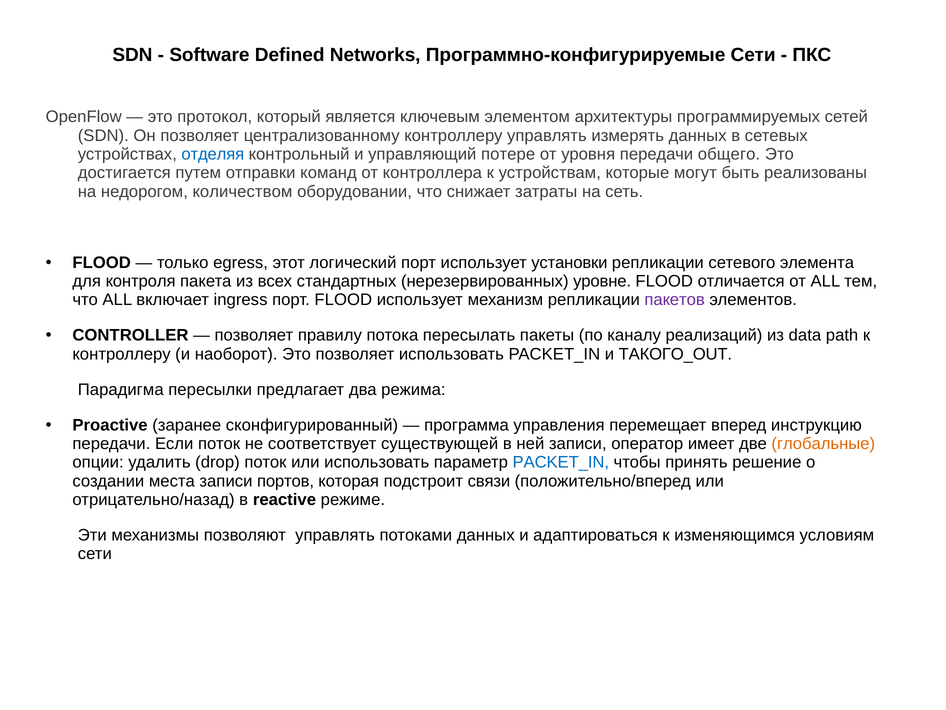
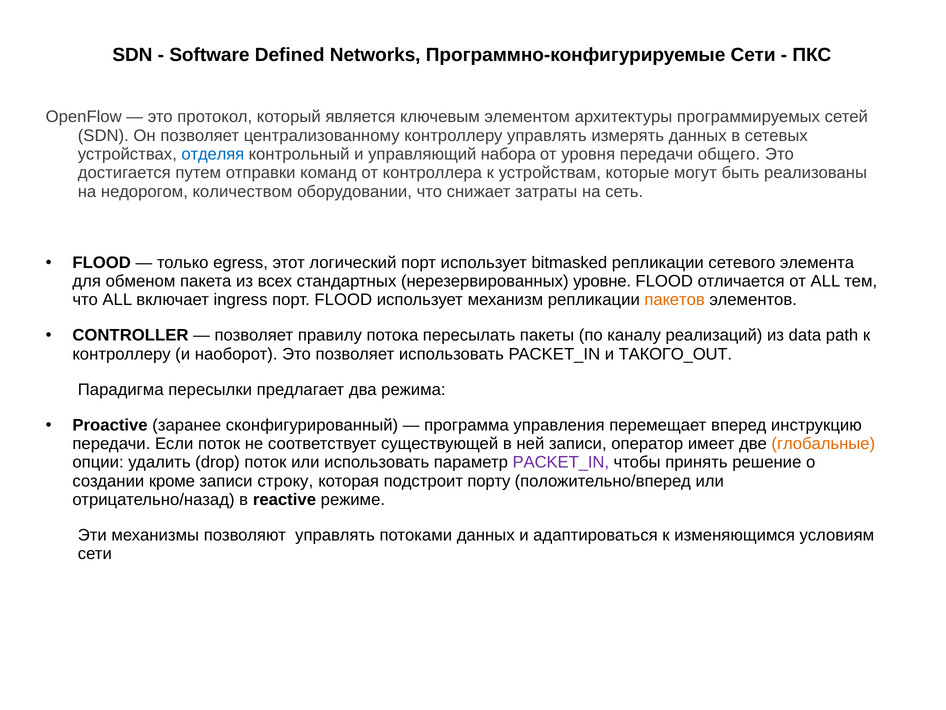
потере: потере -> набора
установки: установки -> bitmasked
контроля: контроля -> обменом
пакетов colour: purple -> orange
PACKET_IN at (561, 462) colour: blue -> purple
места: места -> кроме
портов: портов -> строку
связи: связи -> порту
